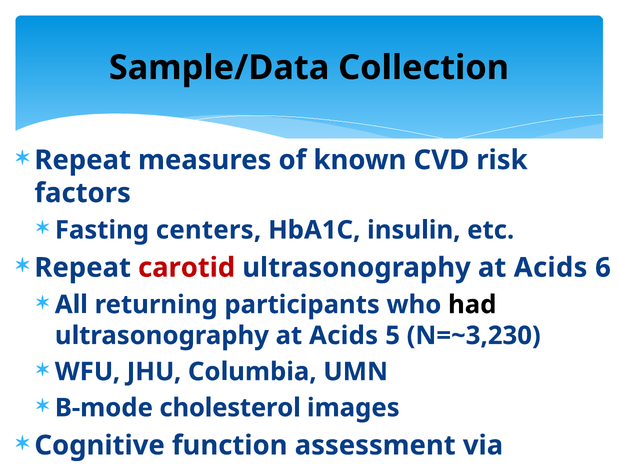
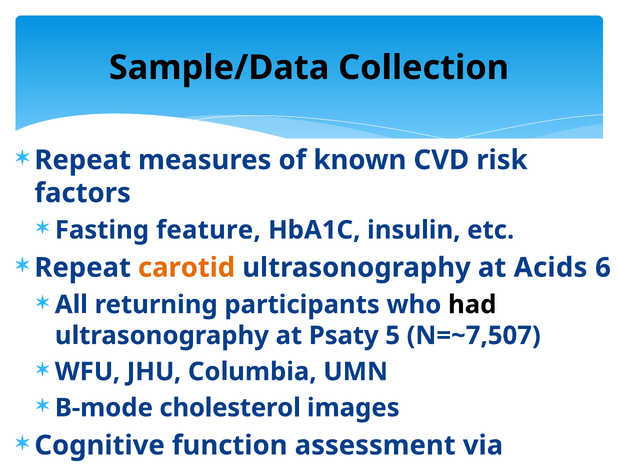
centers: centers -> feature
carotid colour: red -> orange
Acids at (344, 335): Acids -> Psaty
N=~3,230: N=~3,230 -> N=~7,507
